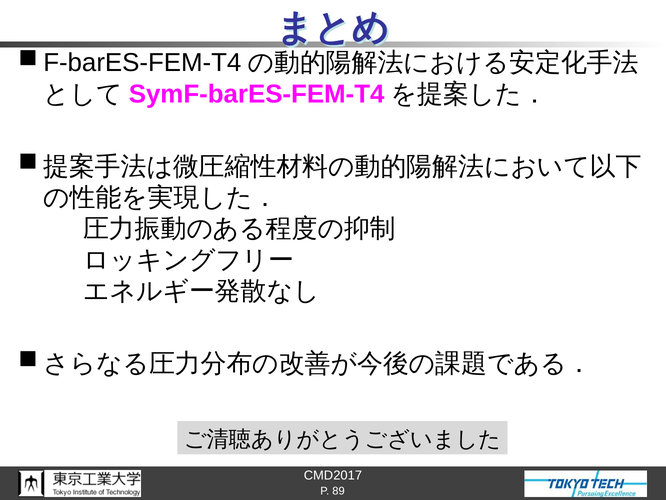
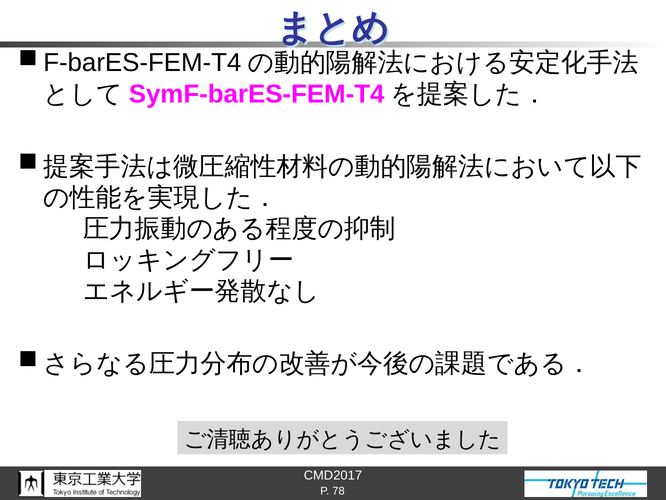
89: 89 -> 78
